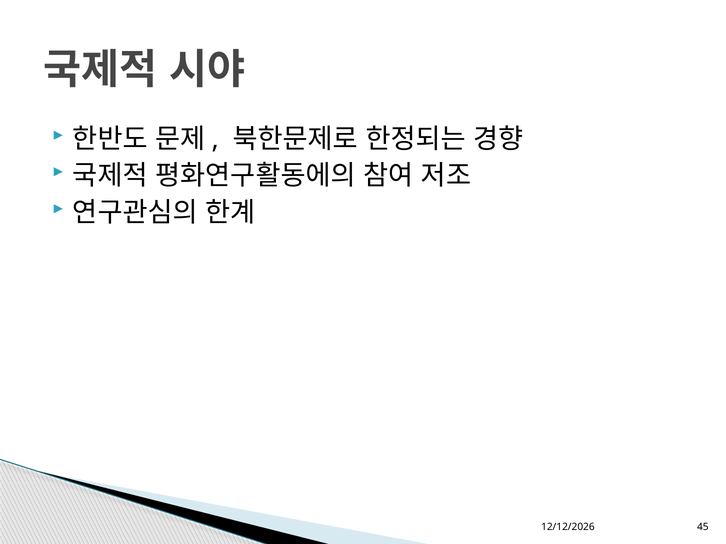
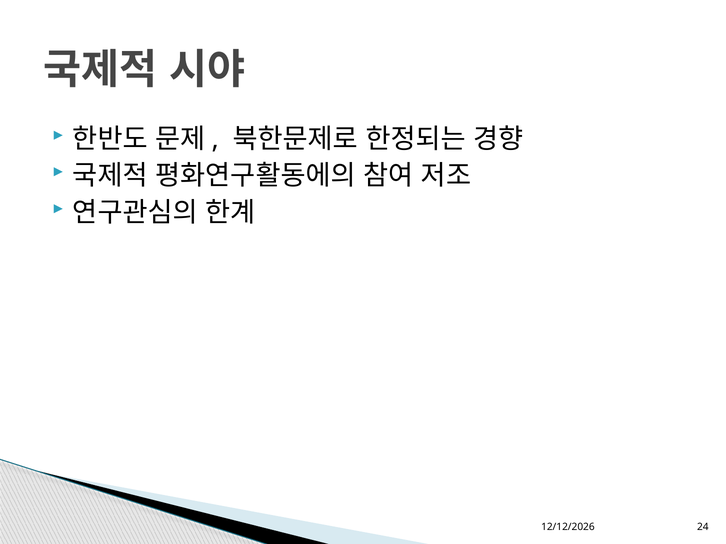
45: 45 -> 24
